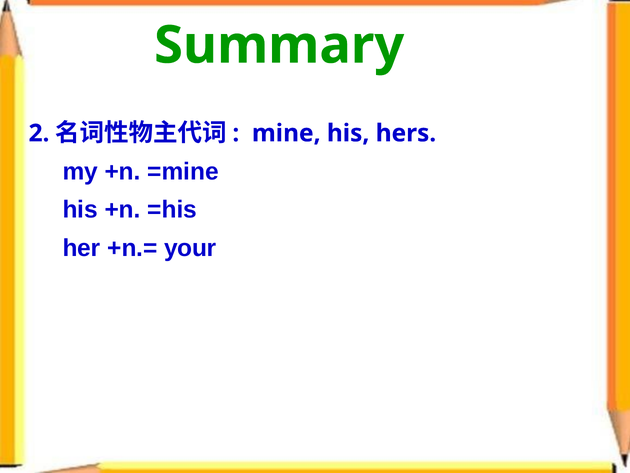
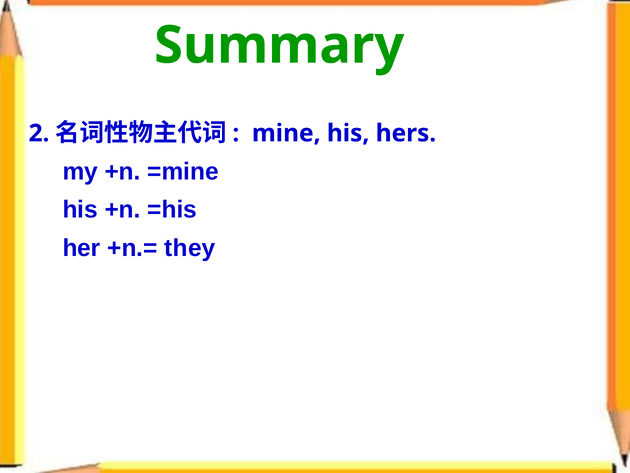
your: your -> they
